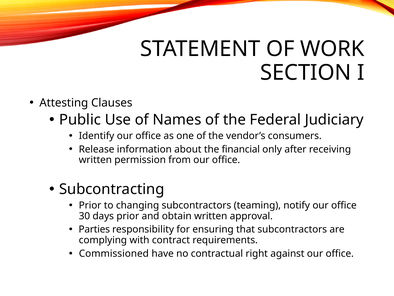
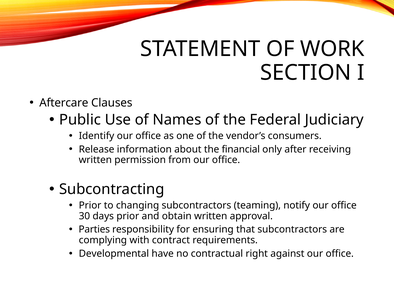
Attesting: Attesting -> Aftercare
Commissioned: Commissioned -> Developmental
